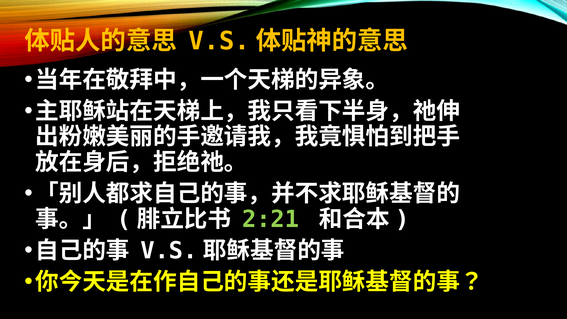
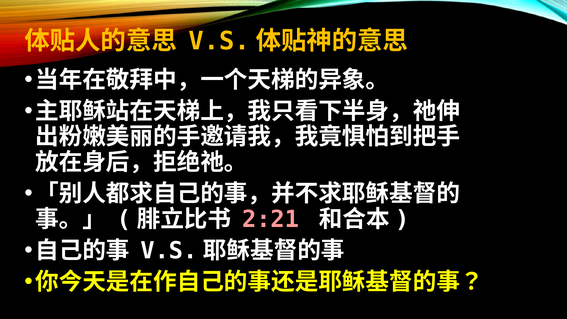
2:21 colour: light green -> pink
